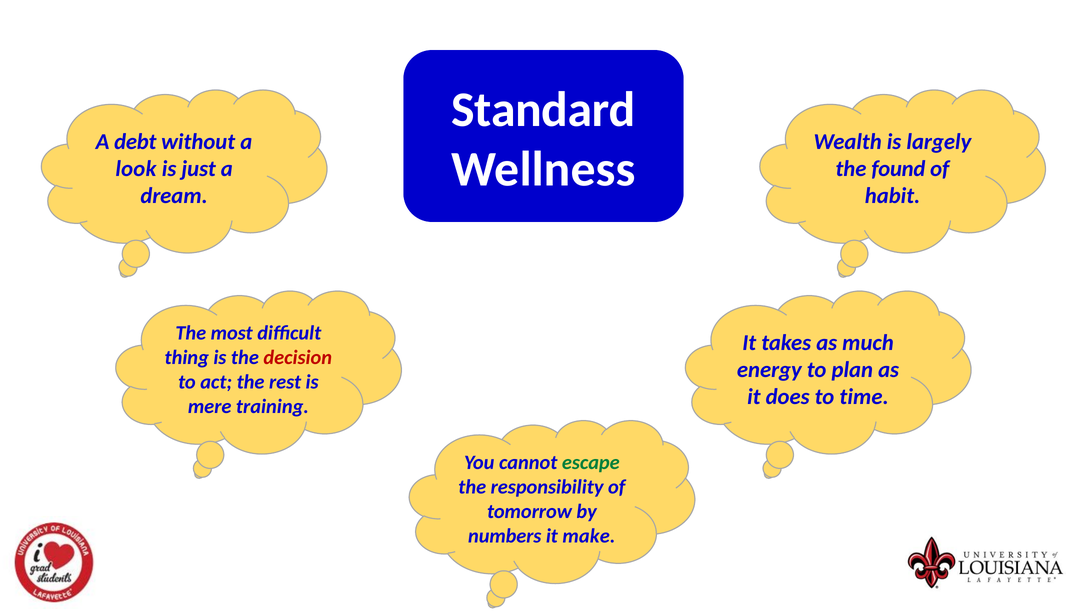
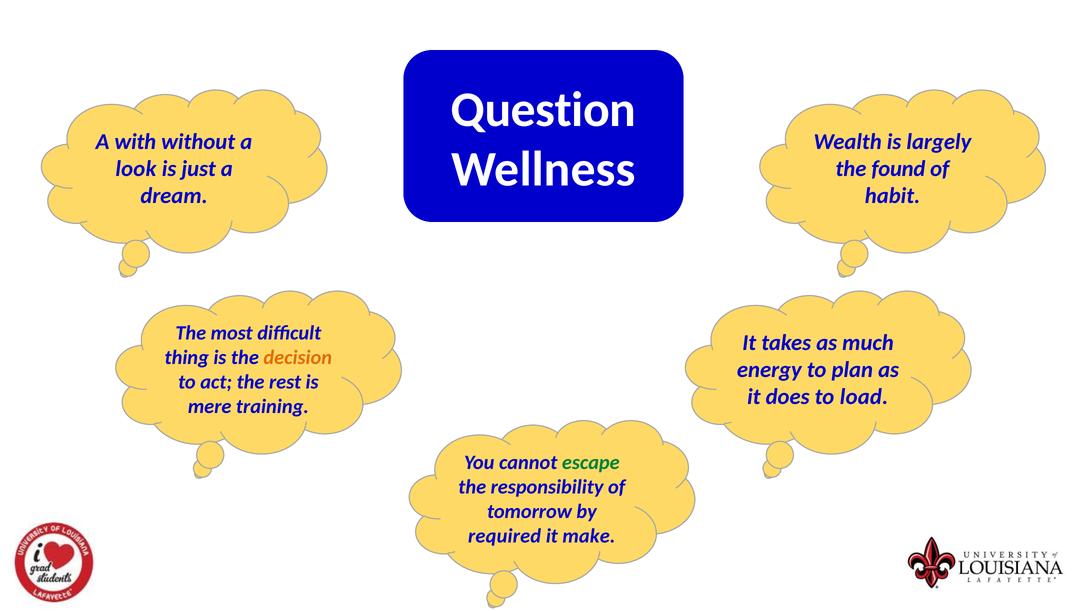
Standard: Standard -> Question
debt: debt -> with
decision colour: red -> orange
time: time -> load
numbers: numbers -> required
